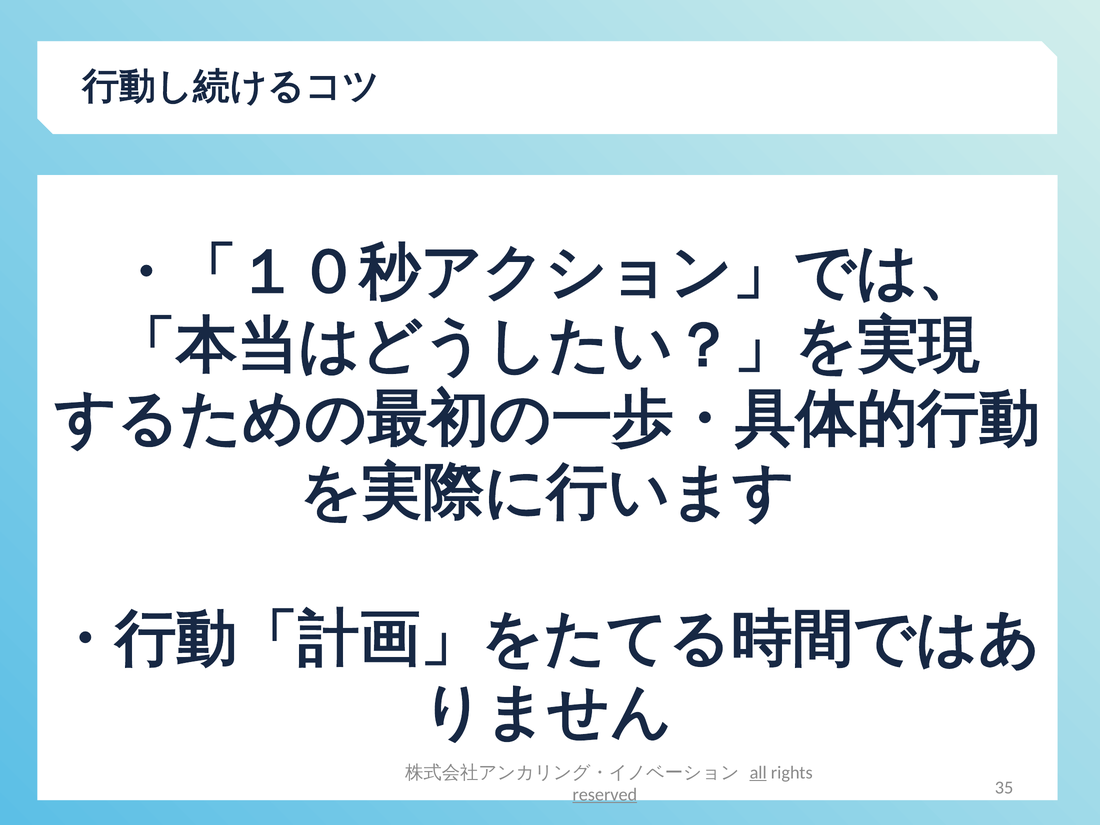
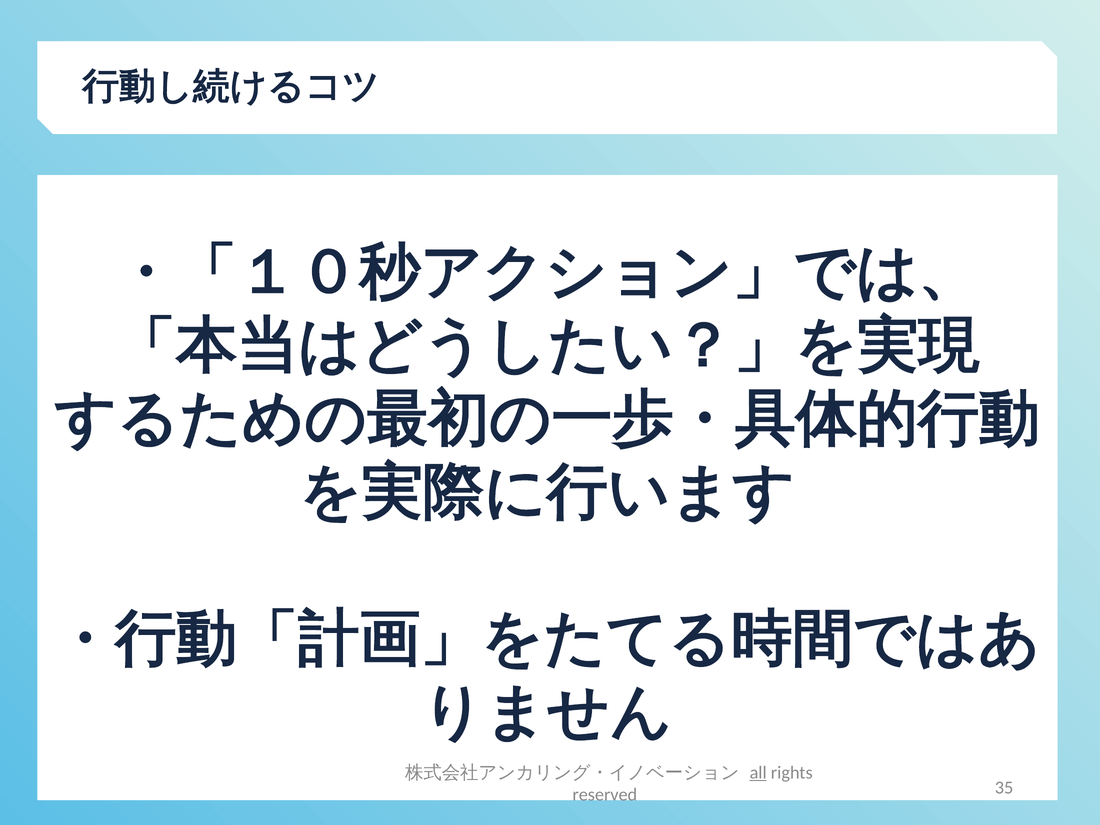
reserved underline: present -> none
